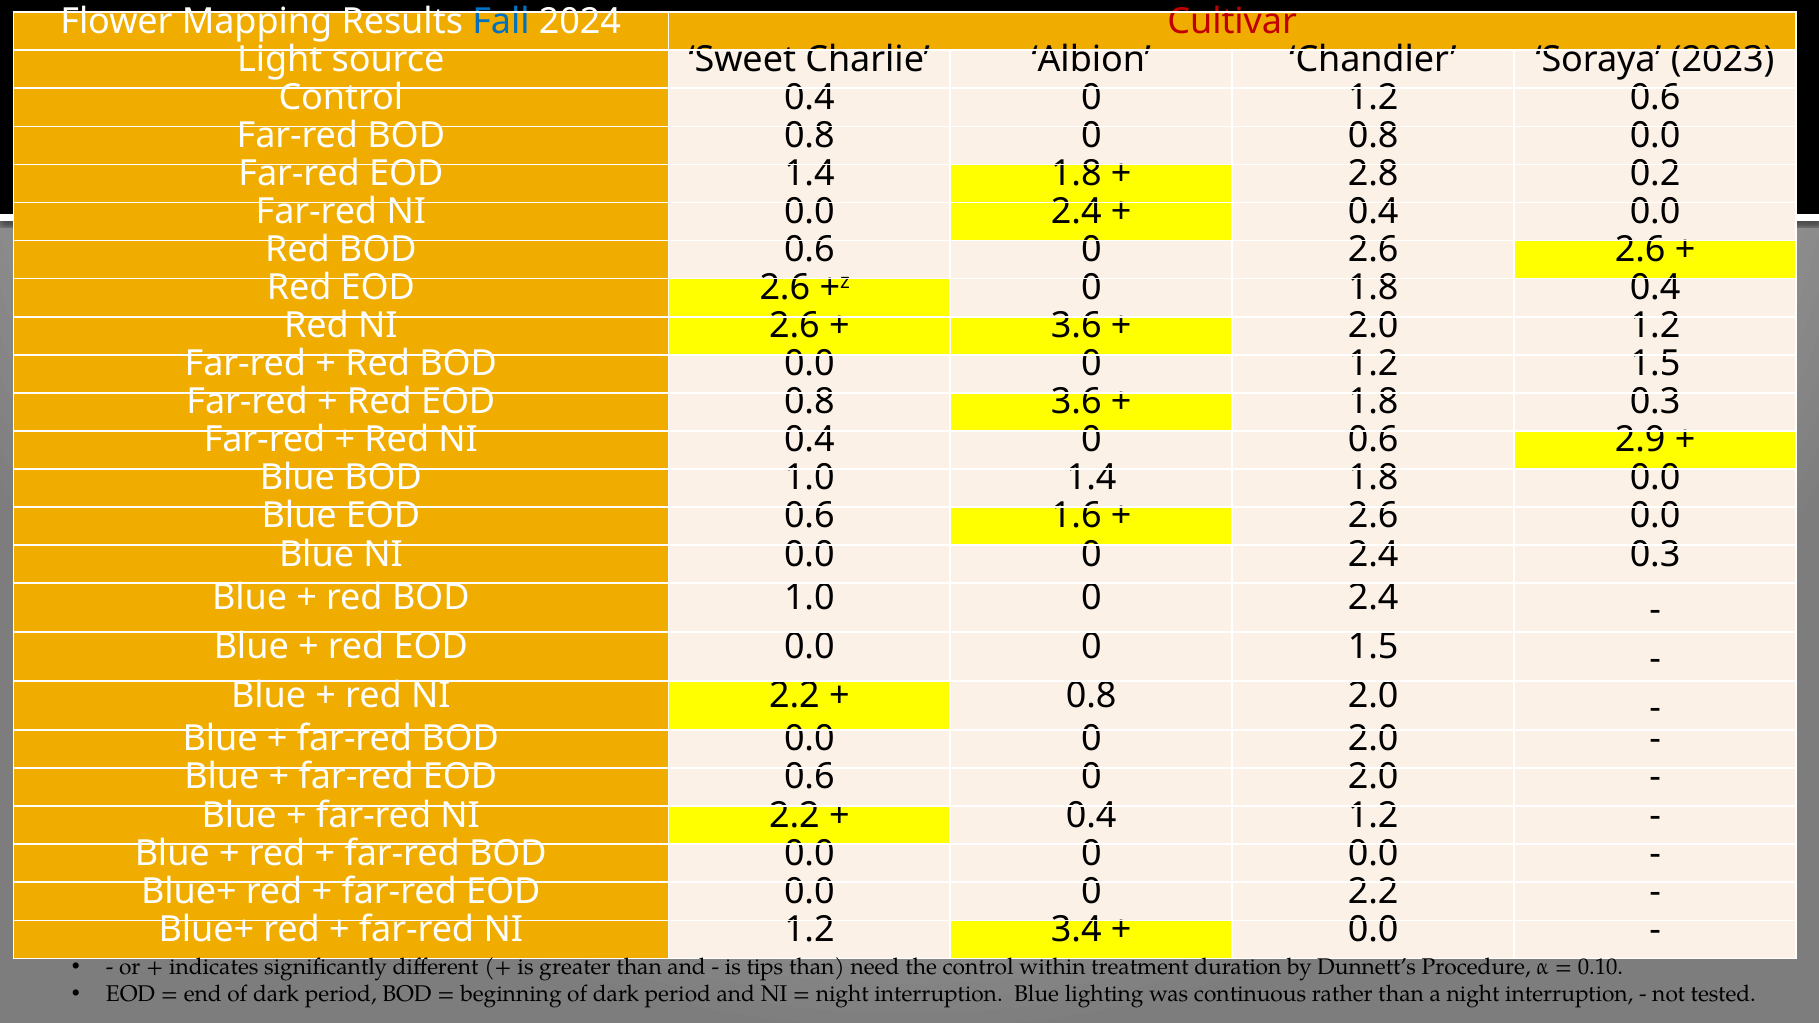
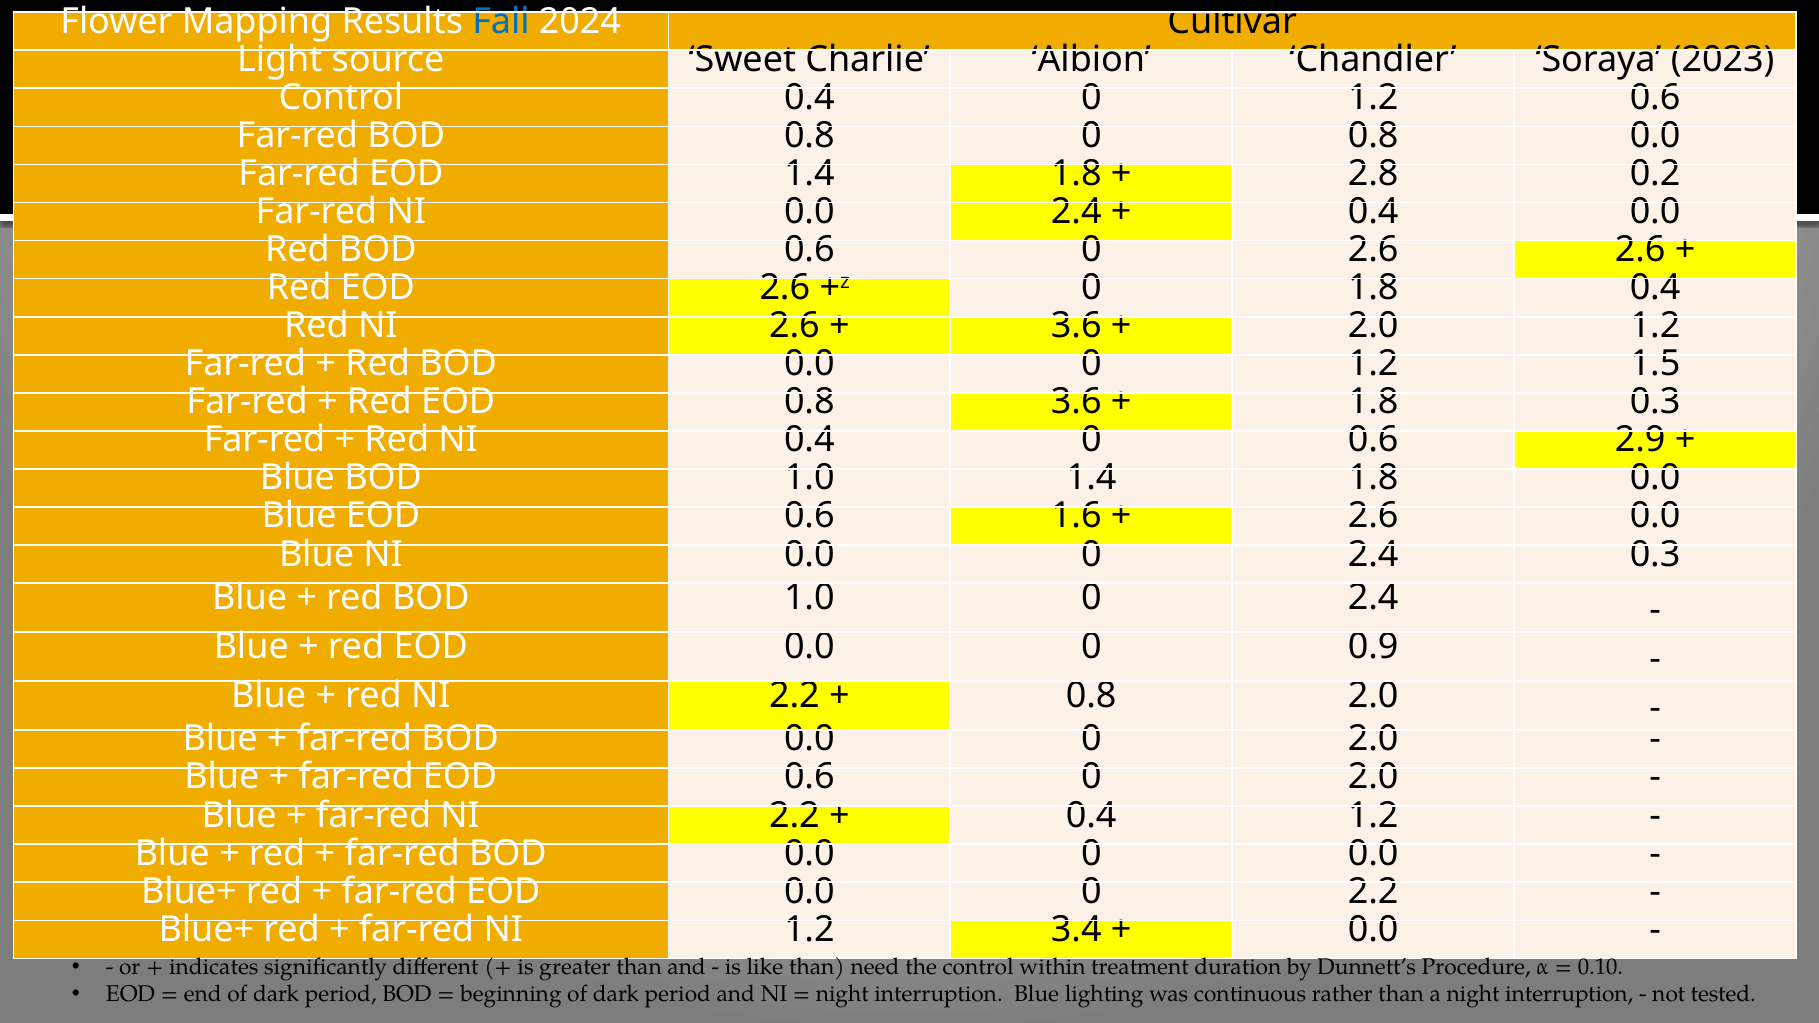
Cultivar colour: red -> black
0 1.5: 1.5 -> 0.9
tips: tips -> like
